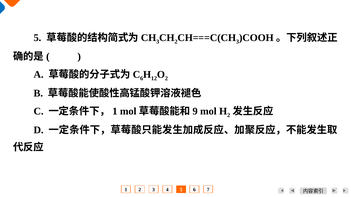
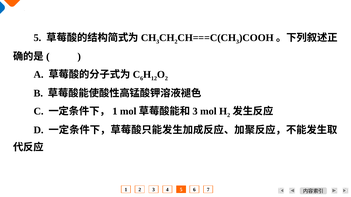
9 at (195, 111): 9 -> 3
